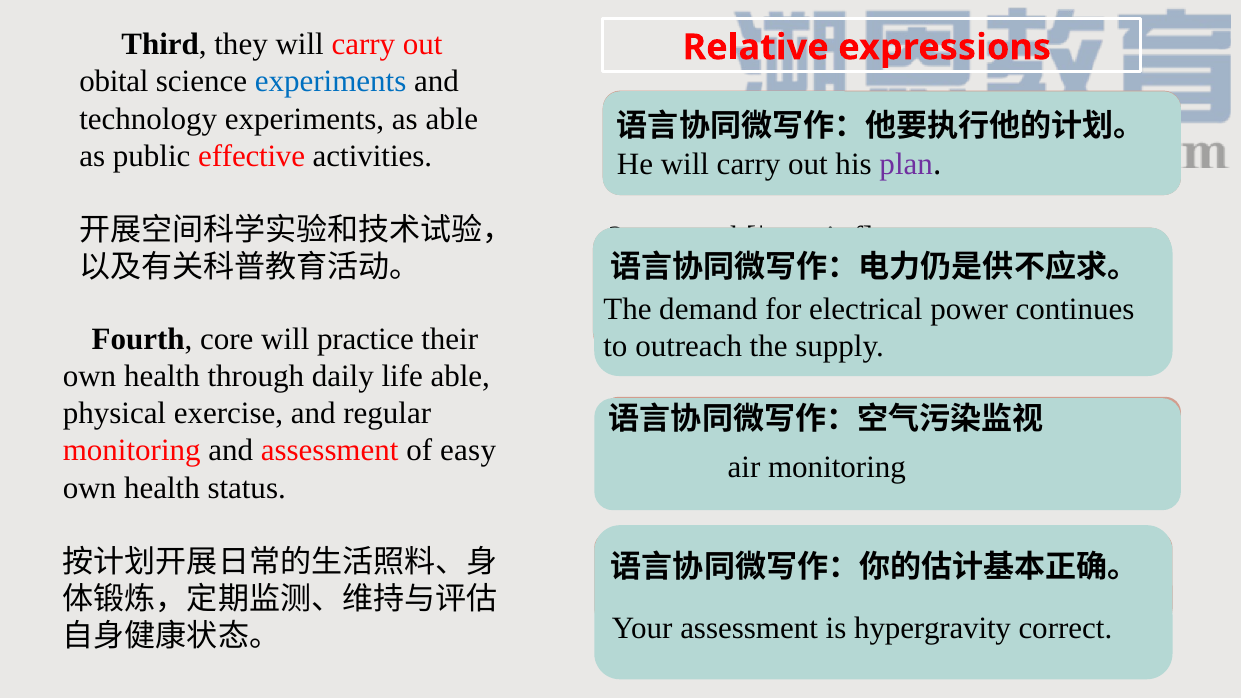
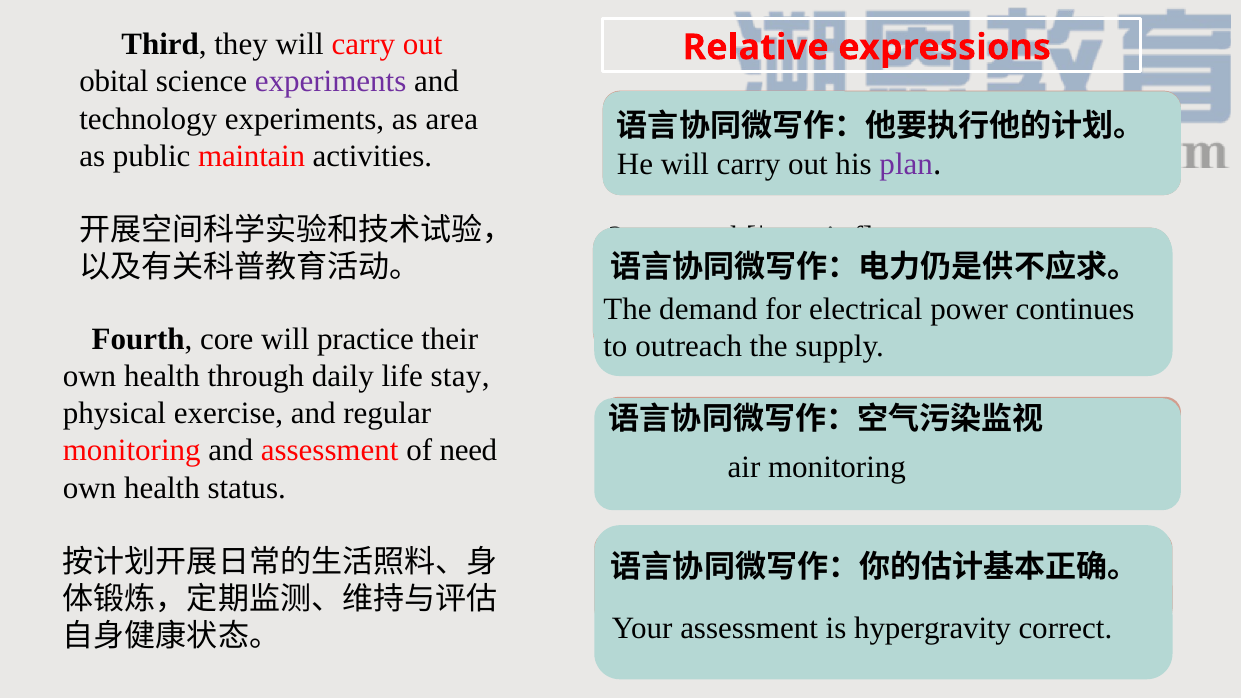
experiments at (331, 82) colour: blue -> purple
as able: able -> area
effective: effective -> maintain
life able: able -> stay
easy: easy -> need
